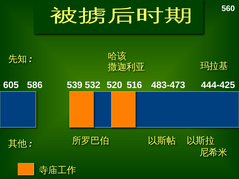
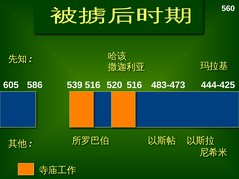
539 532: 532 -> 516
